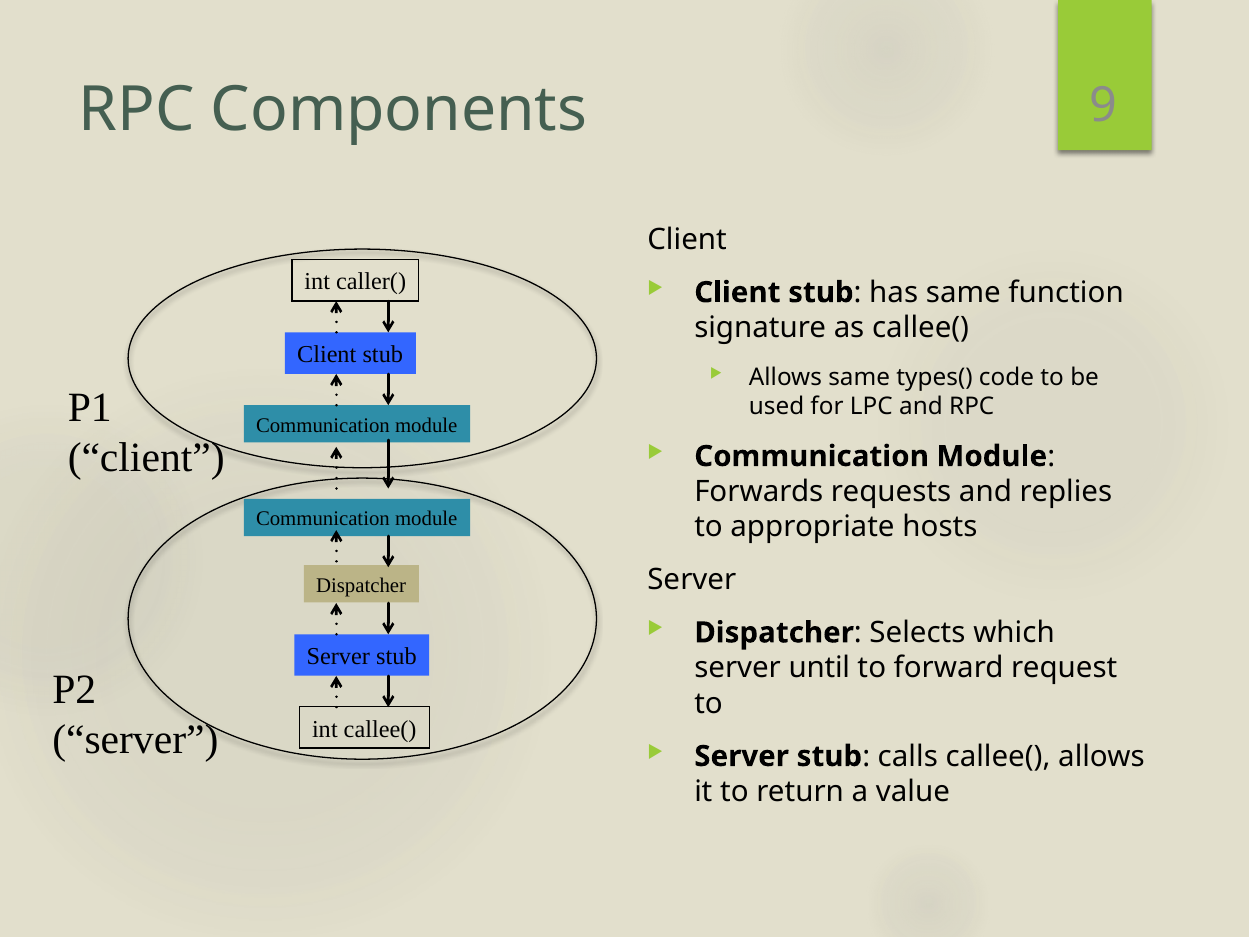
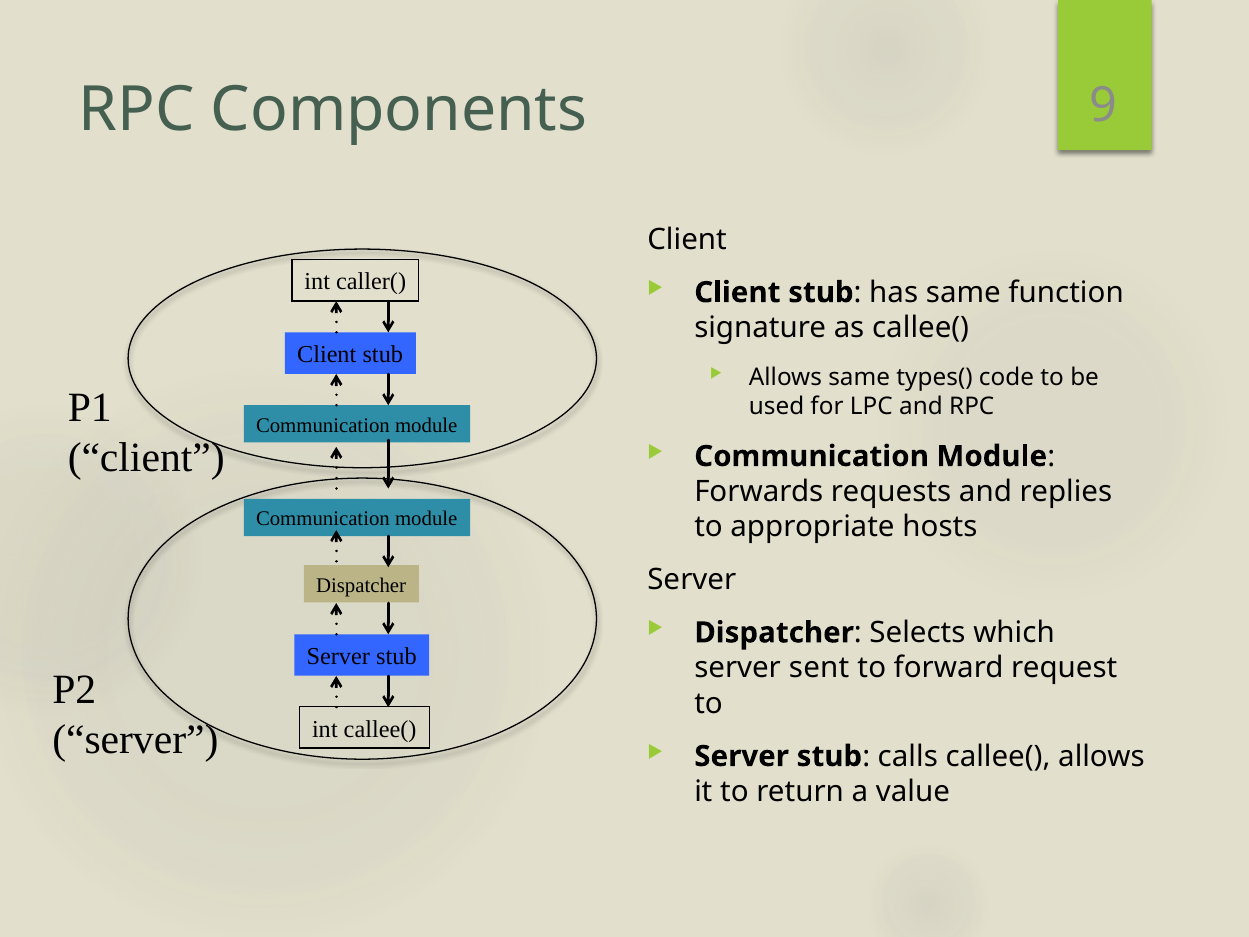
until: until -> sent
